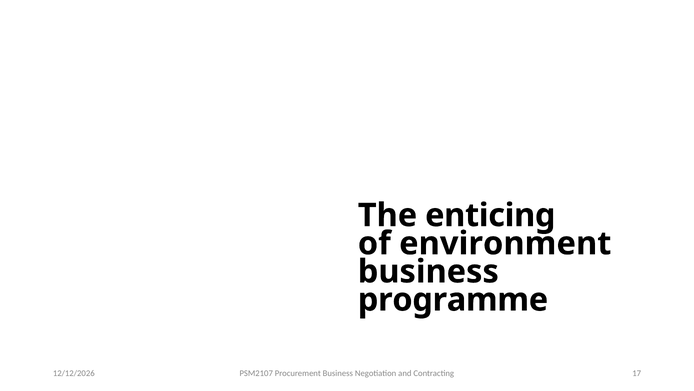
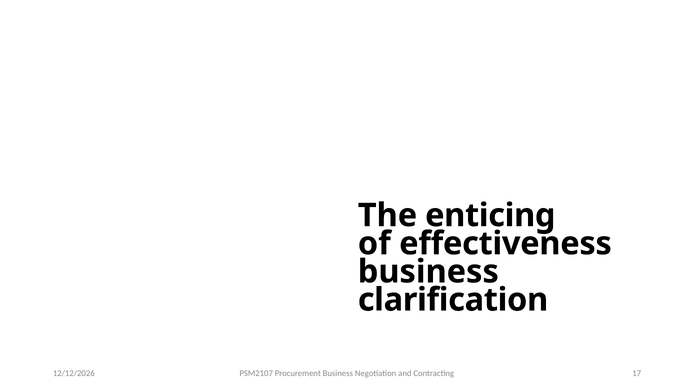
environment: environment -> effectiveness
programme: programme -> clarification
